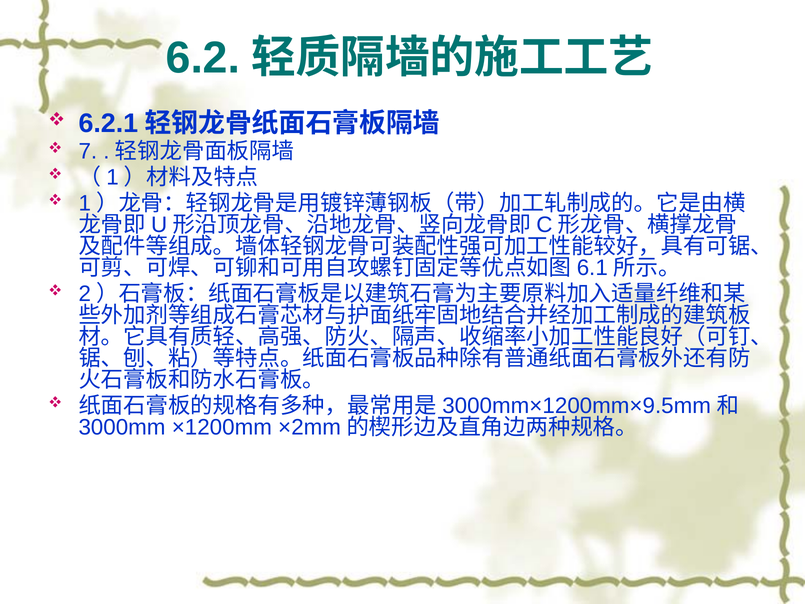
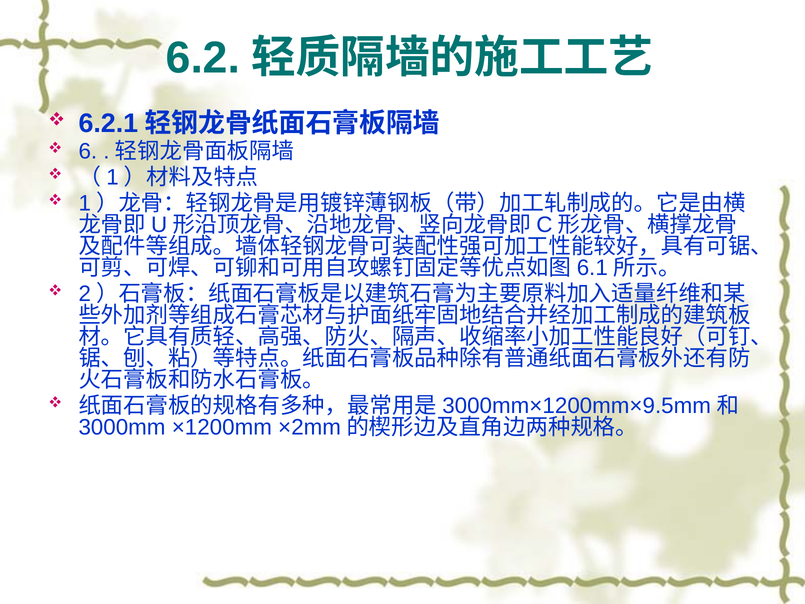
7: 7 -> 6
